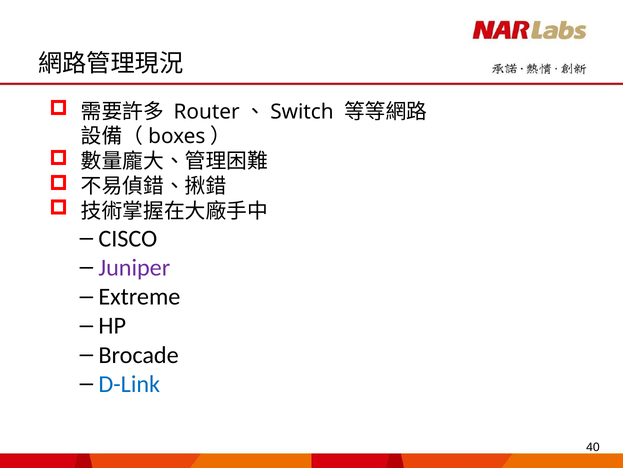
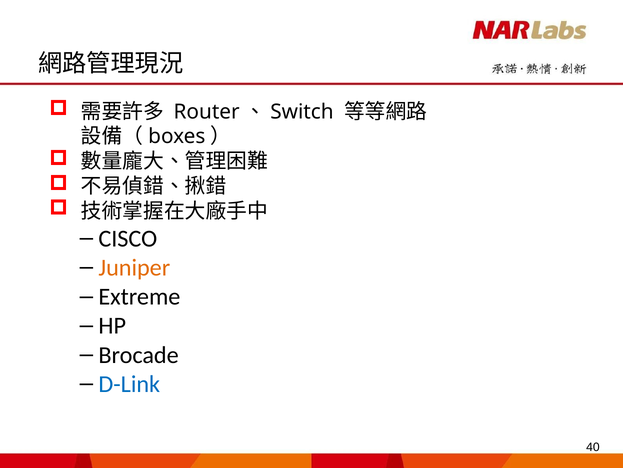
Juniper colour: purple -> orange
